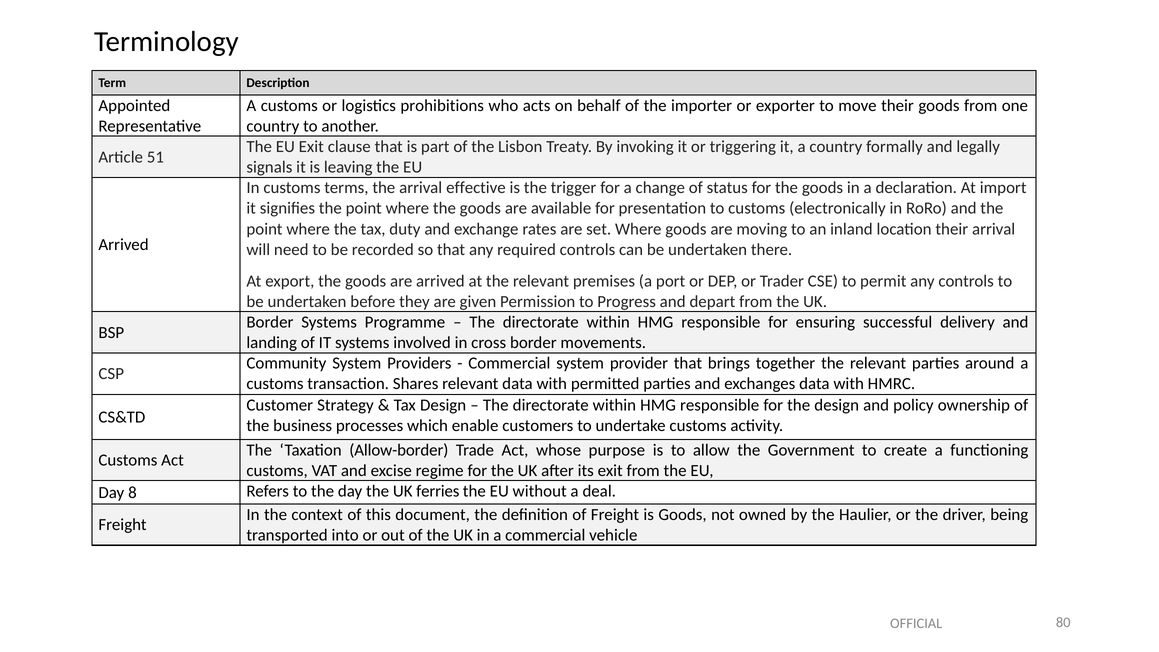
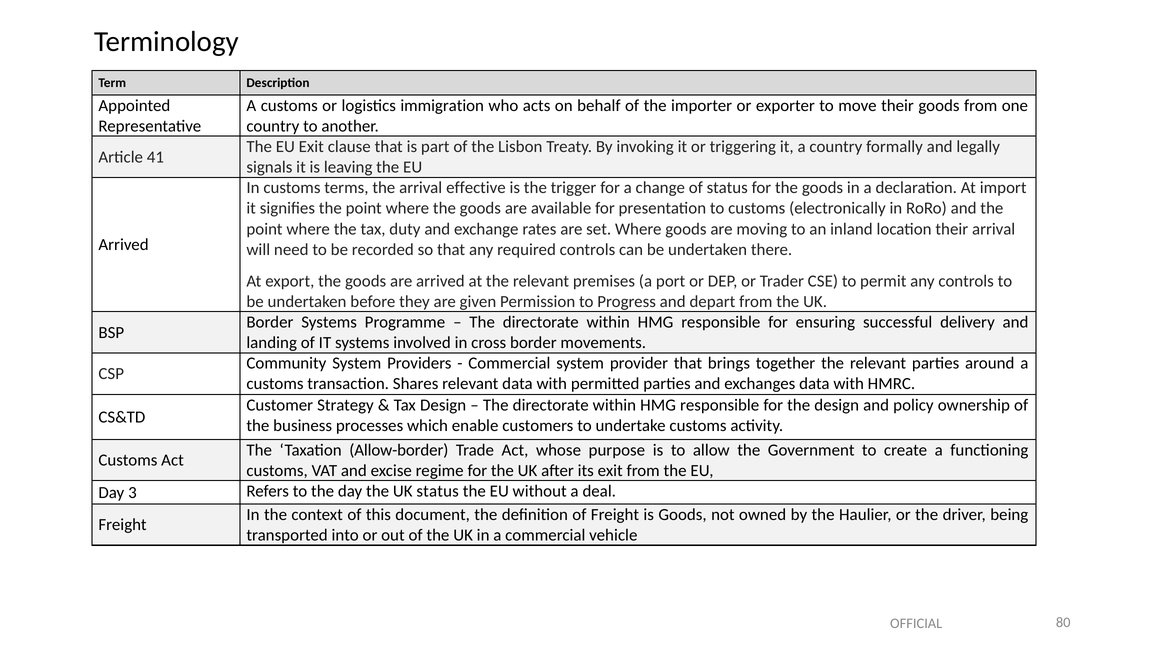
prohibitions: prohibitions -> immigration
51: 51 -> 41
8: 8 -> 3
UK ferries: ferries -> status
